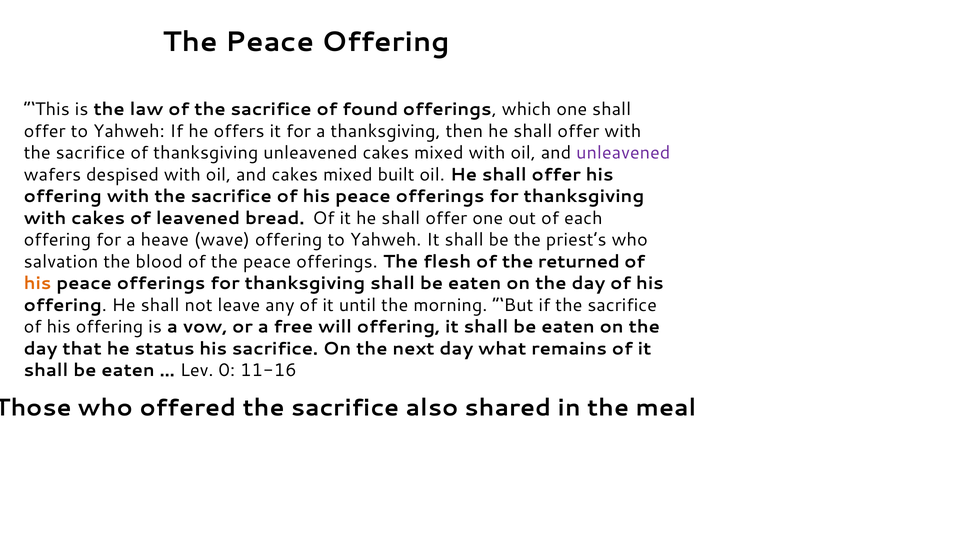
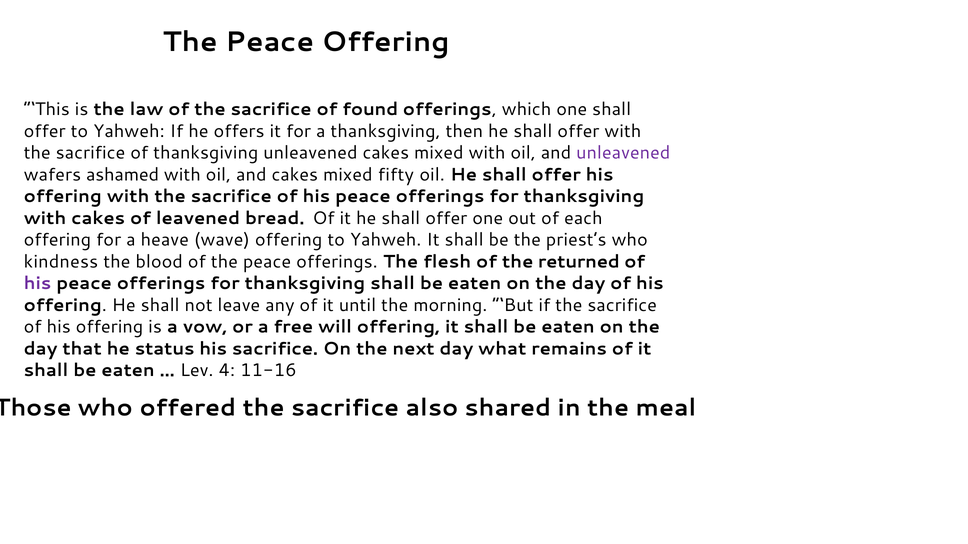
despised: despised -> ashamed
built: built -> fifty
salvation: salvation -> kindness
his at (37, 284) colour: orange -> purple
0: 0 -> 4
